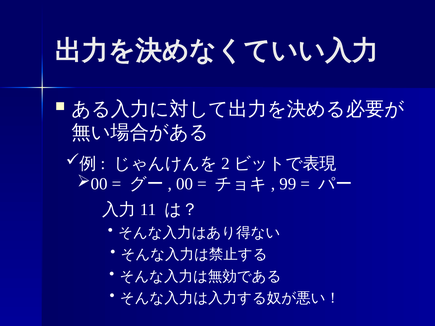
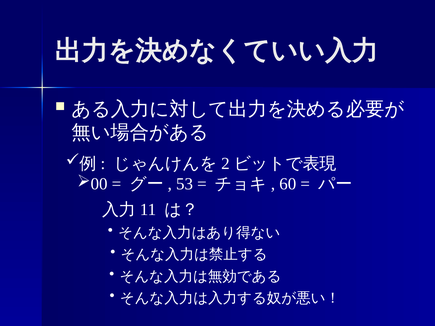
00: 00 -> 53
99: 99 -> 60
